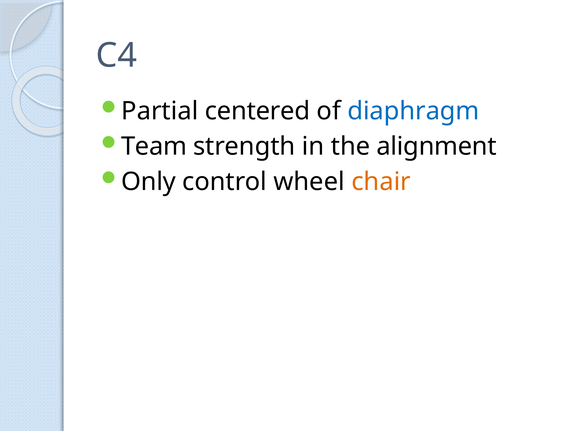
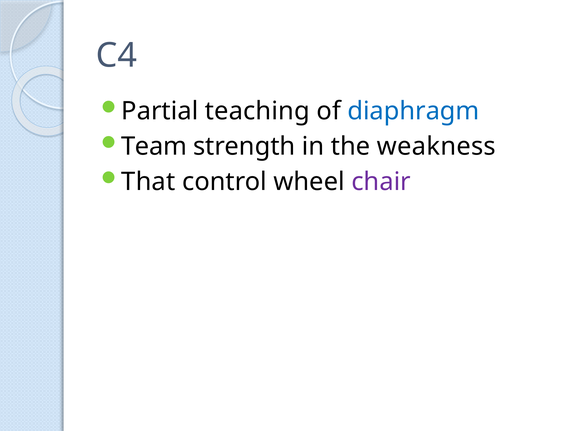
centered: centered -> teaching
alignment: alignment -> weakness
Only: Only -> That
chair colour: orange -> purple
